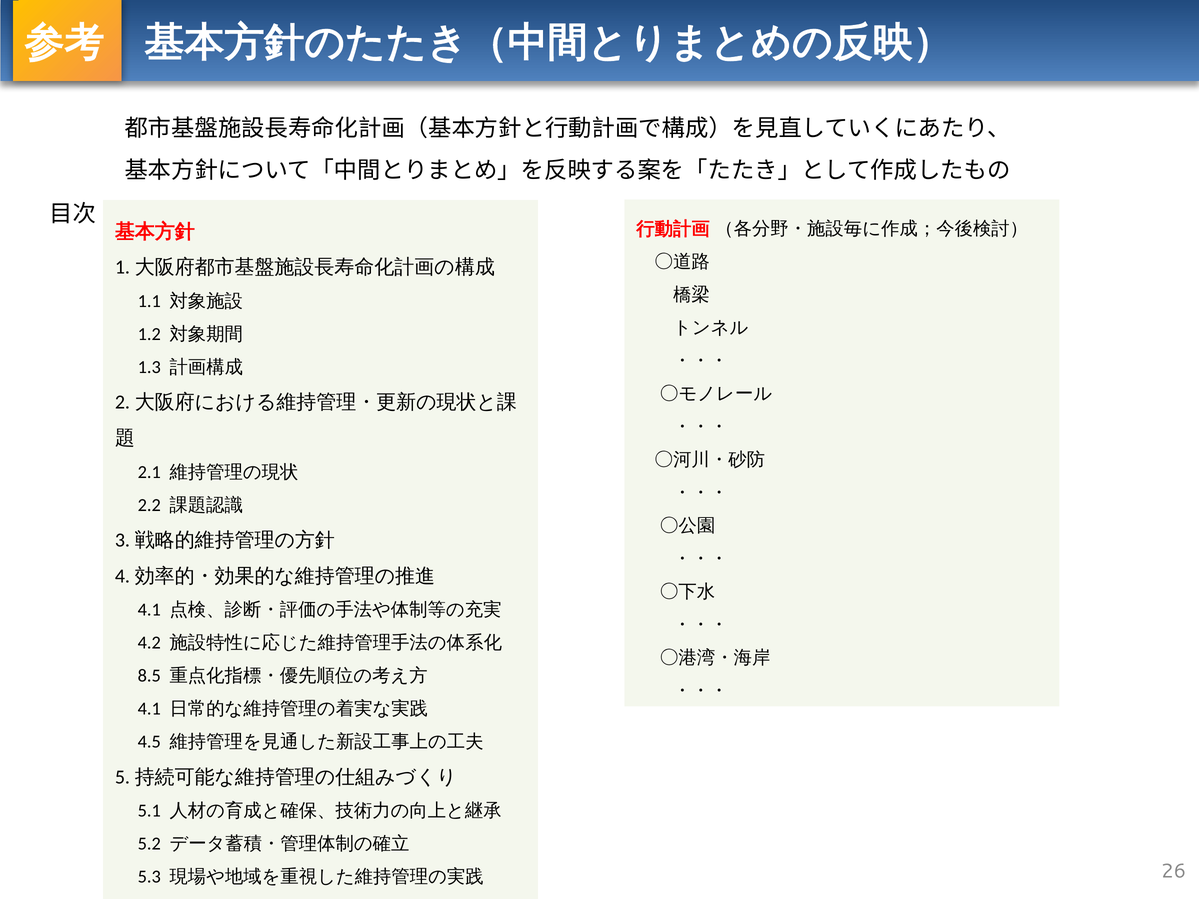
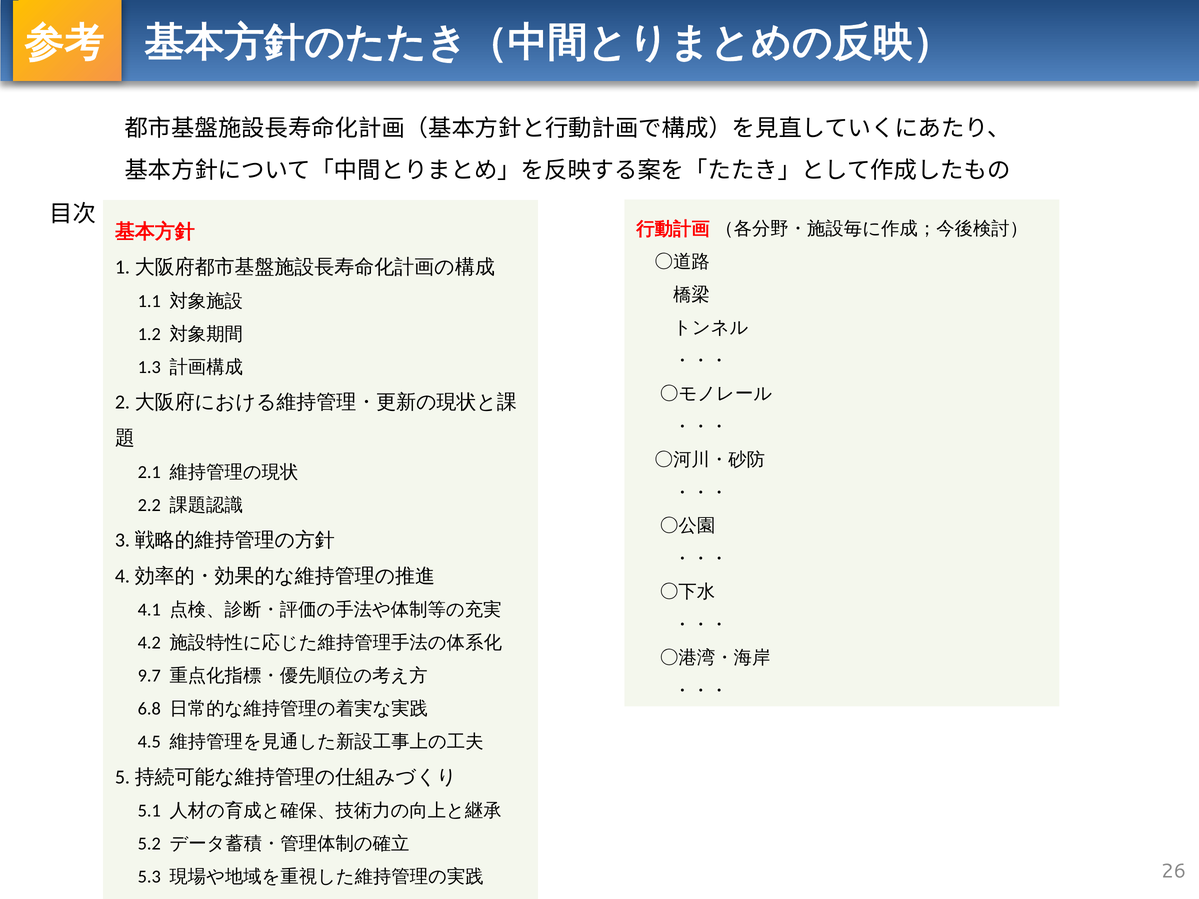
8.5: 8.5 -> 9.7
4.1 at (149, 709): 4.1 -> 6.8
